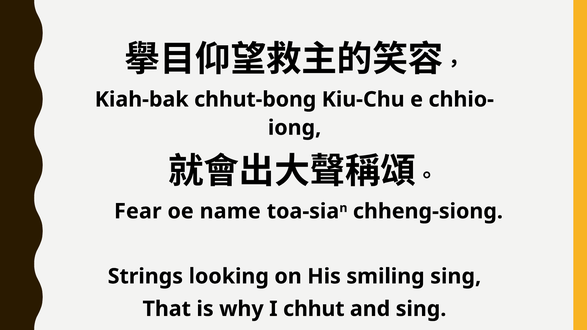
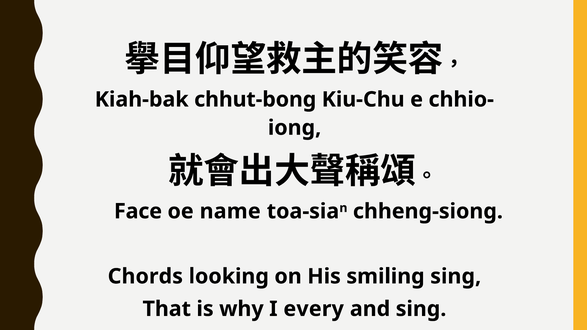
Fear: Fear -> Face
Strings: Strings -> Chords
chhut: chhut -> every
